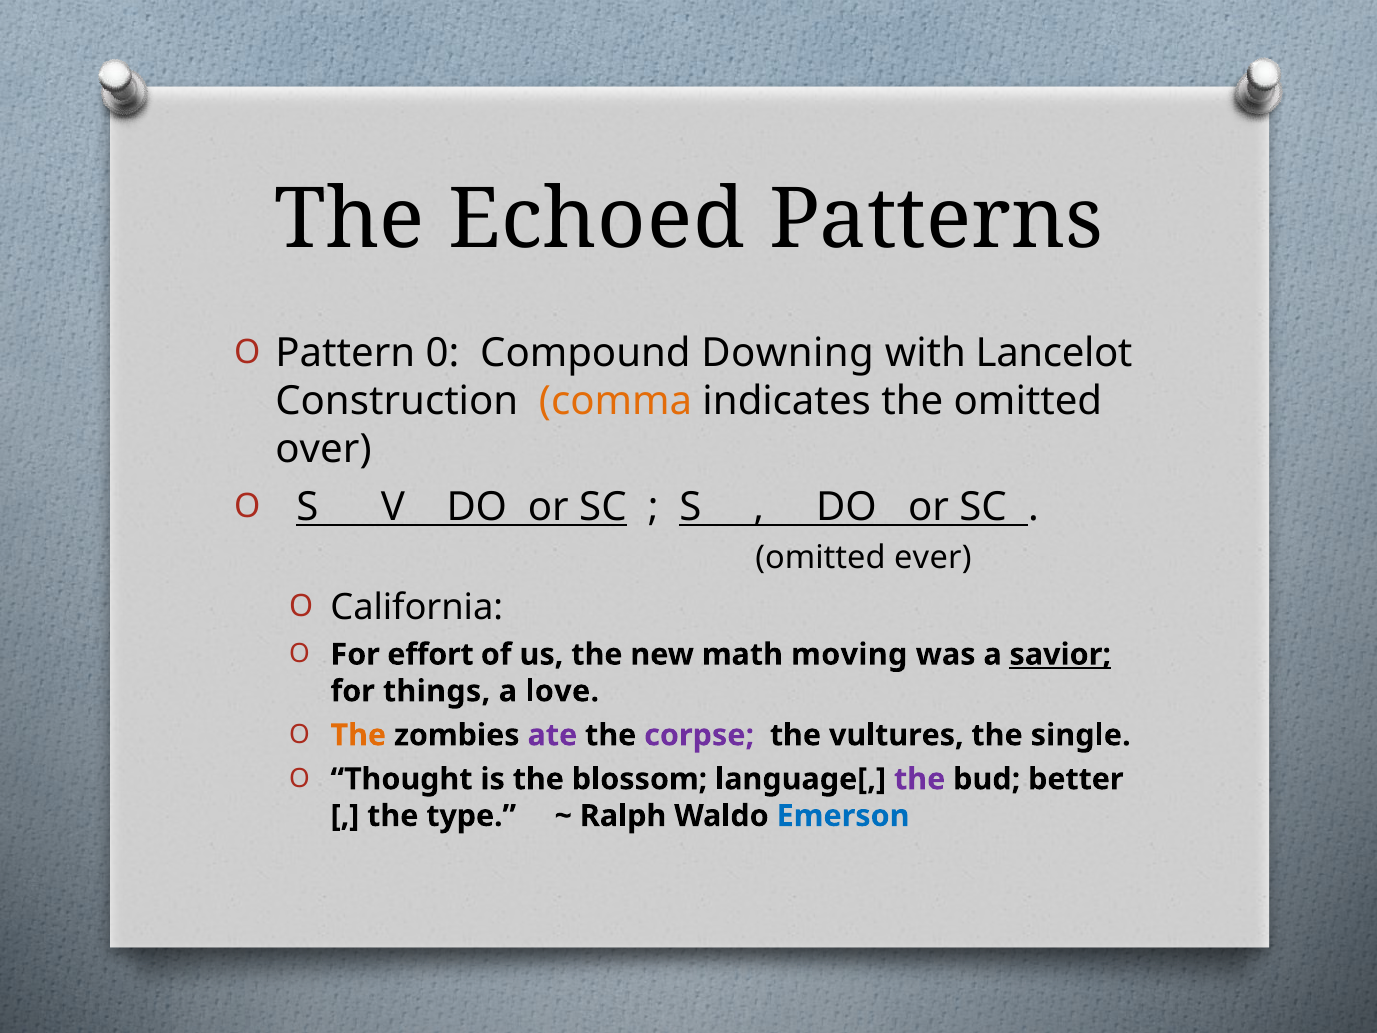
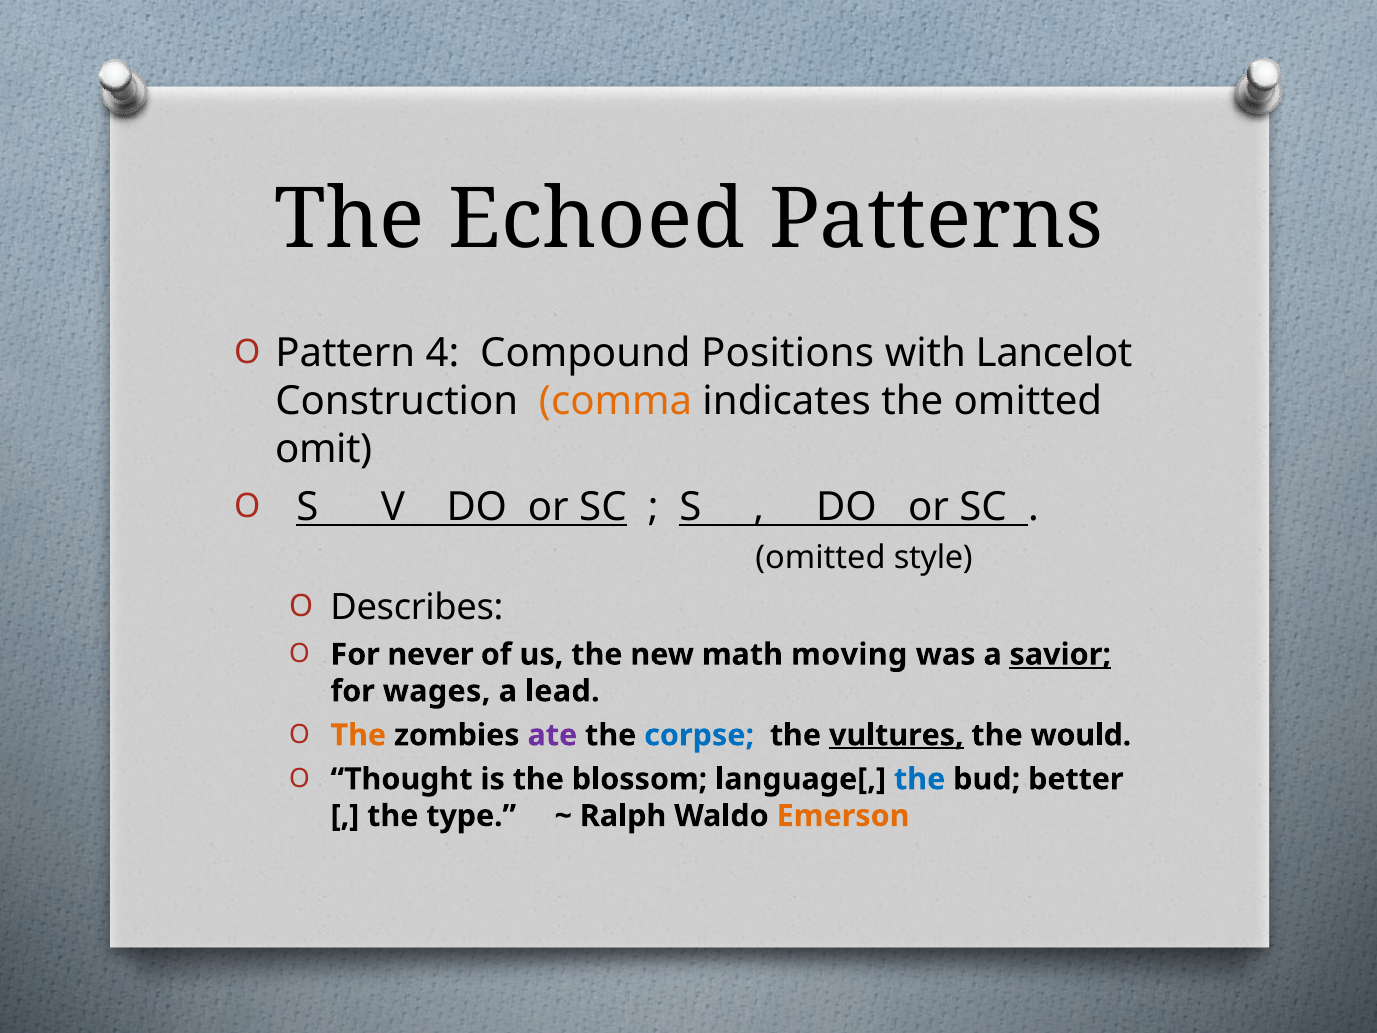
0: 0 -> 4
Downing: Downing -> Positions
over: over -> omit
ever: ever -> style
California: California -> Describes
effort: effort -> never
things: things -> wages
love: love -> lead
corpse colour: purple -> blue
vultures underline: none -> present
single: single -> would
the at (920, 779) colour: purple -> blue
Emerson colour: blue -> orange
